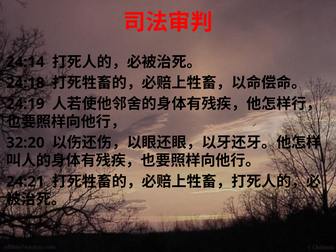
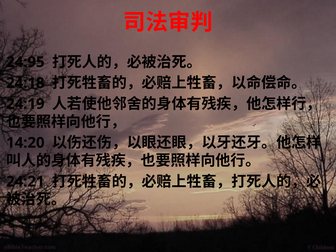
24:14: 24:14 -> 24:95
32:20: 32:20 -> 14:20
